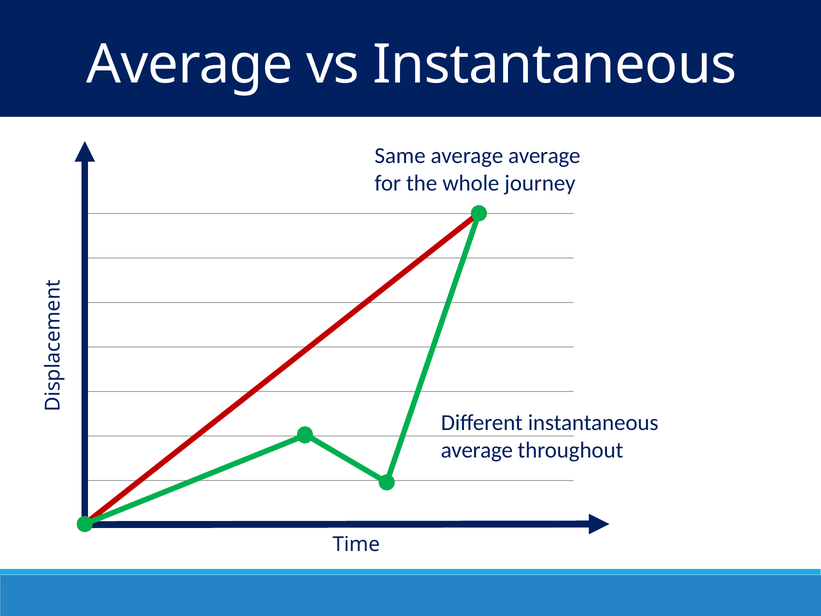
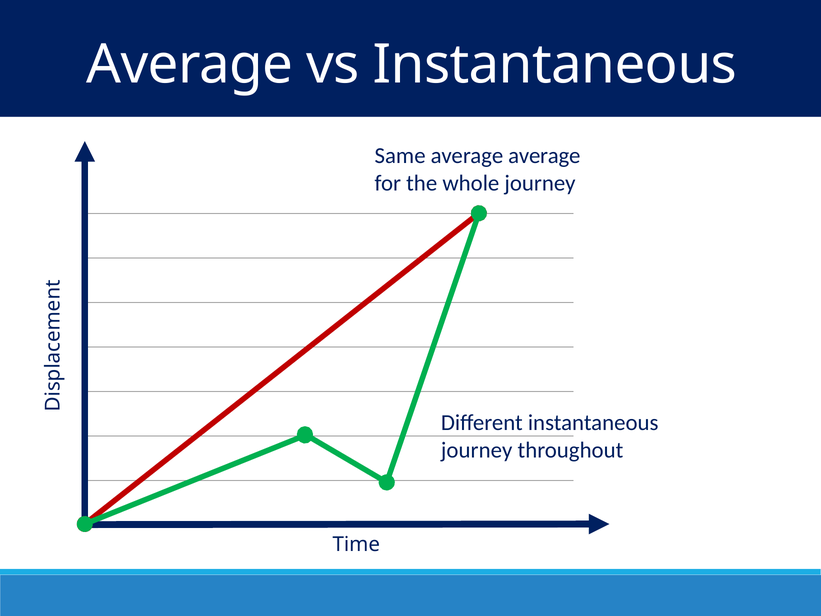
average at (477, 450): average -> journey
